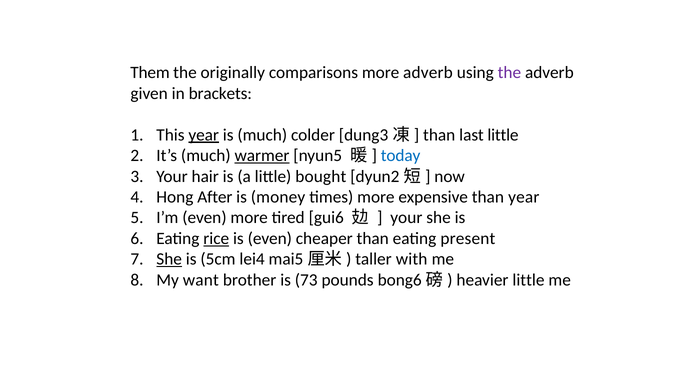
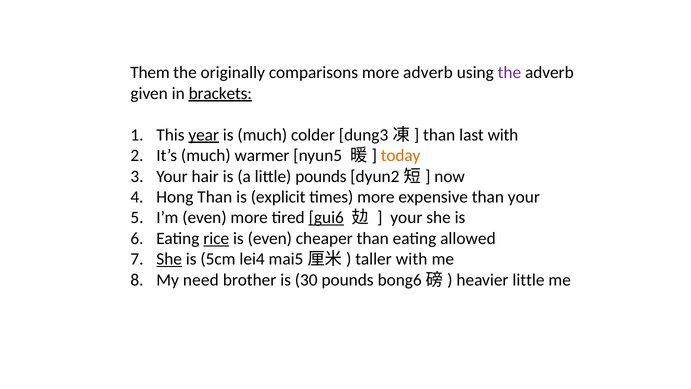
brackets underline: none -> present
last little: little -> with
warmer underline: present -> none
today colour: blue -> orange
little bought: bought -> pounds
Hong After: After -> Than
money: money -> explicit
than year: year -> your
gui6 underline: none -> present
present: present -> allowed
want: want -> need
73: 73 -> 30
